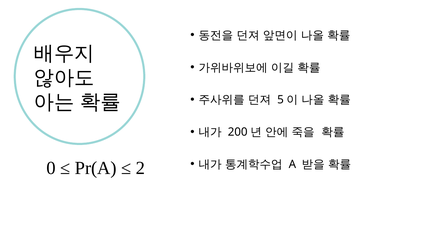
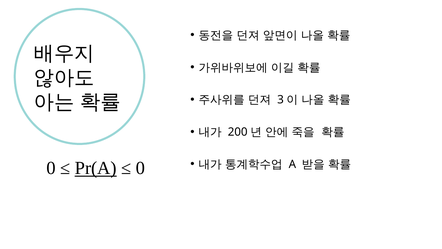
5: 5 -> 3
Pr(A underline: none -> present
2 at (141, 168): 2 -> 0
